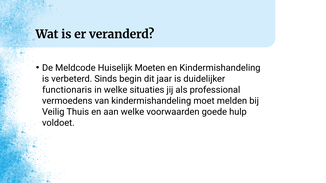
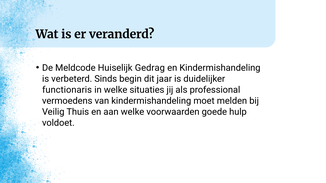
Moeten: Moeten -> Gedrag
